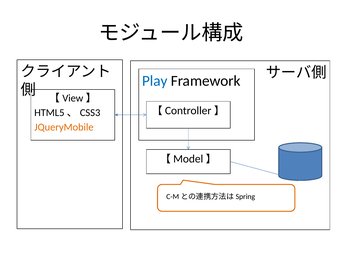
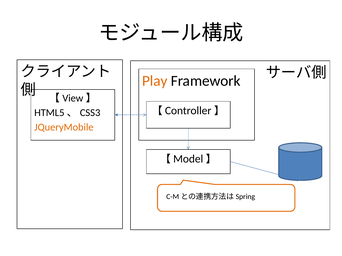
Play colour: blue -> orange
